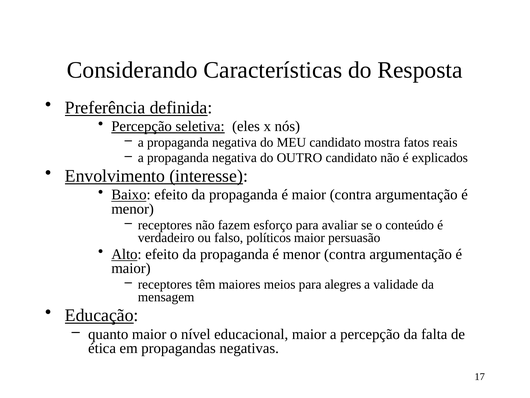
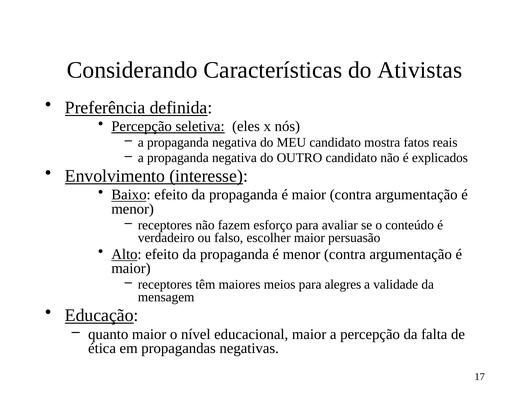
Resposta: Resposta -> Ativistas
políticos: políticos -> escolher
